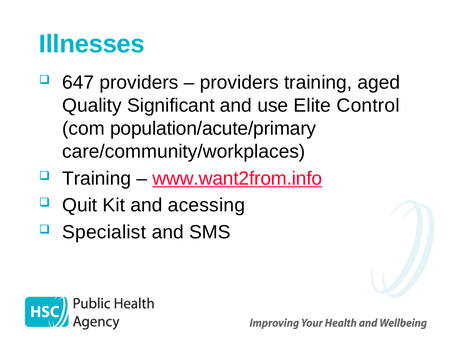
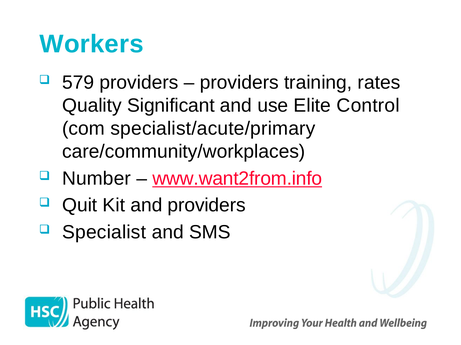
Illnesses: Illnesses -> Workers
647: 647 -> 579
aged: aged -> rates
population/acute/primary: population/acute/primary -> specialist/acute/primary
Training at (97, 179): Training -> Number
and acessing: acessing -> providers
